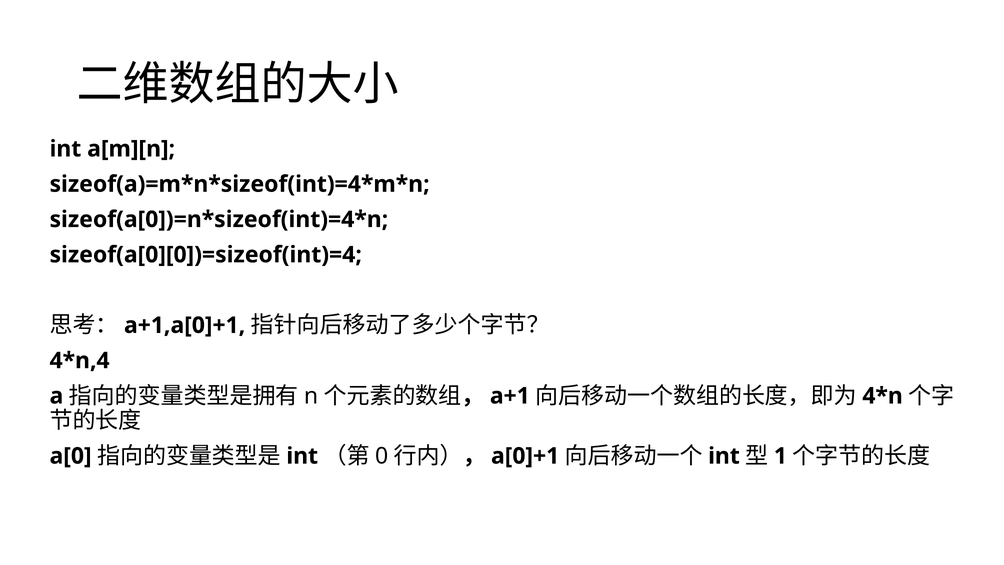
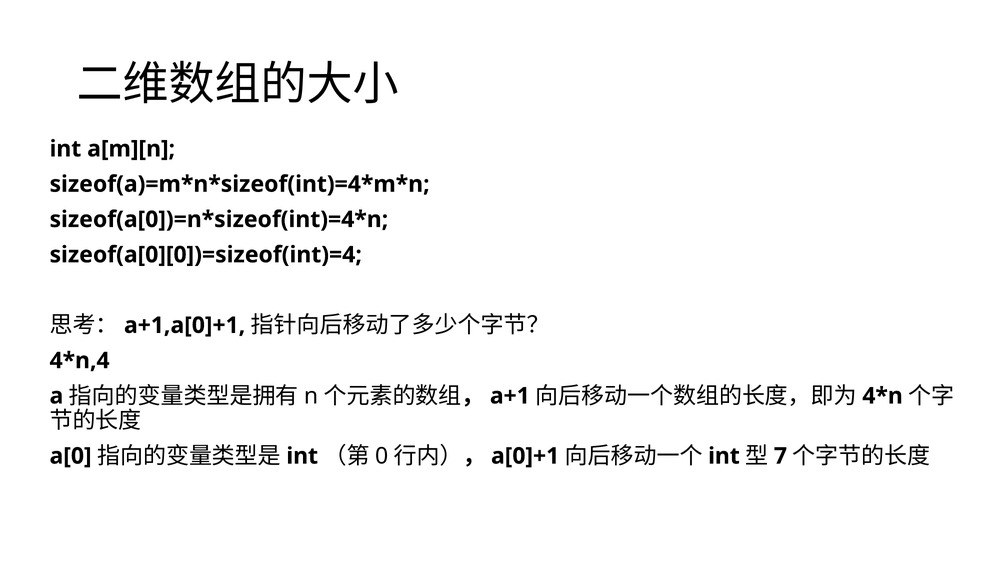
1: 1 -> 7
